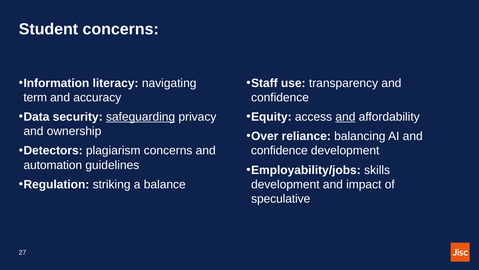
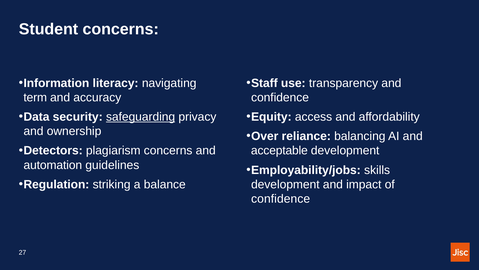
and at (345, 117) underline: present -> none
confidence at (279, 150): confidence -> acceptable
speculative at (281, 198): speculative -> confidence
